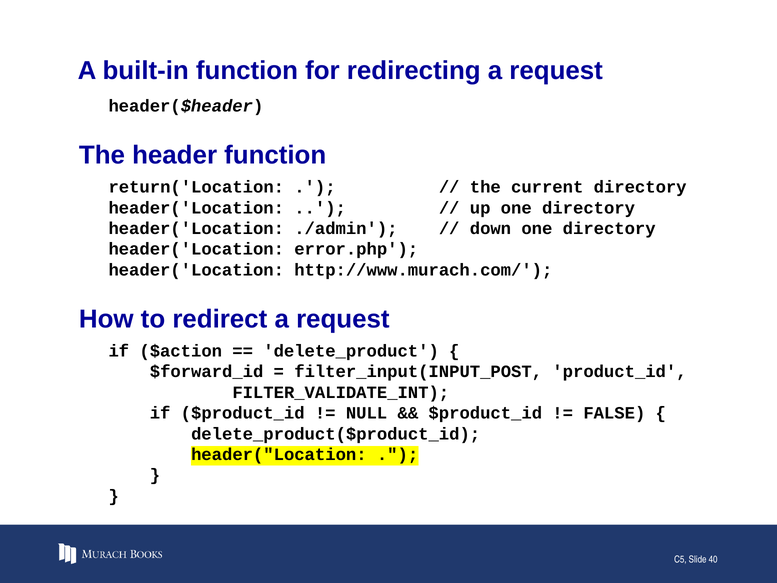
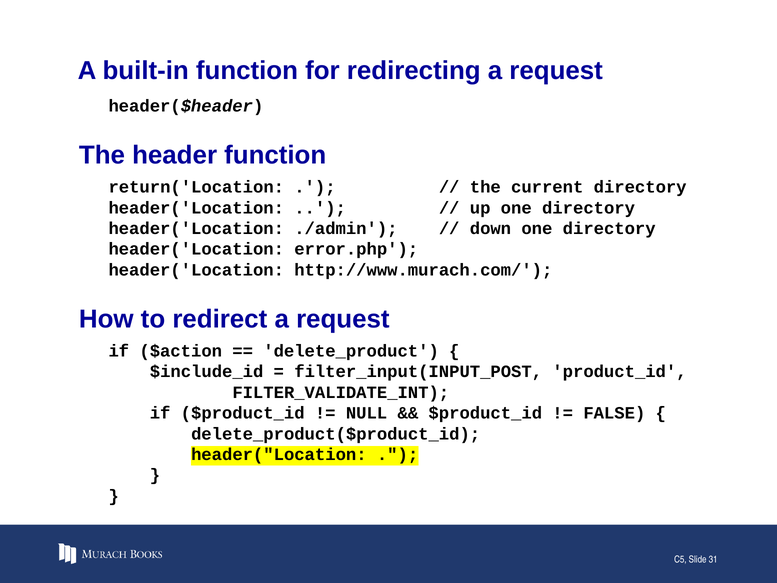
$forward_id: $forward_id -> $include_id
40: 40 -> 31
